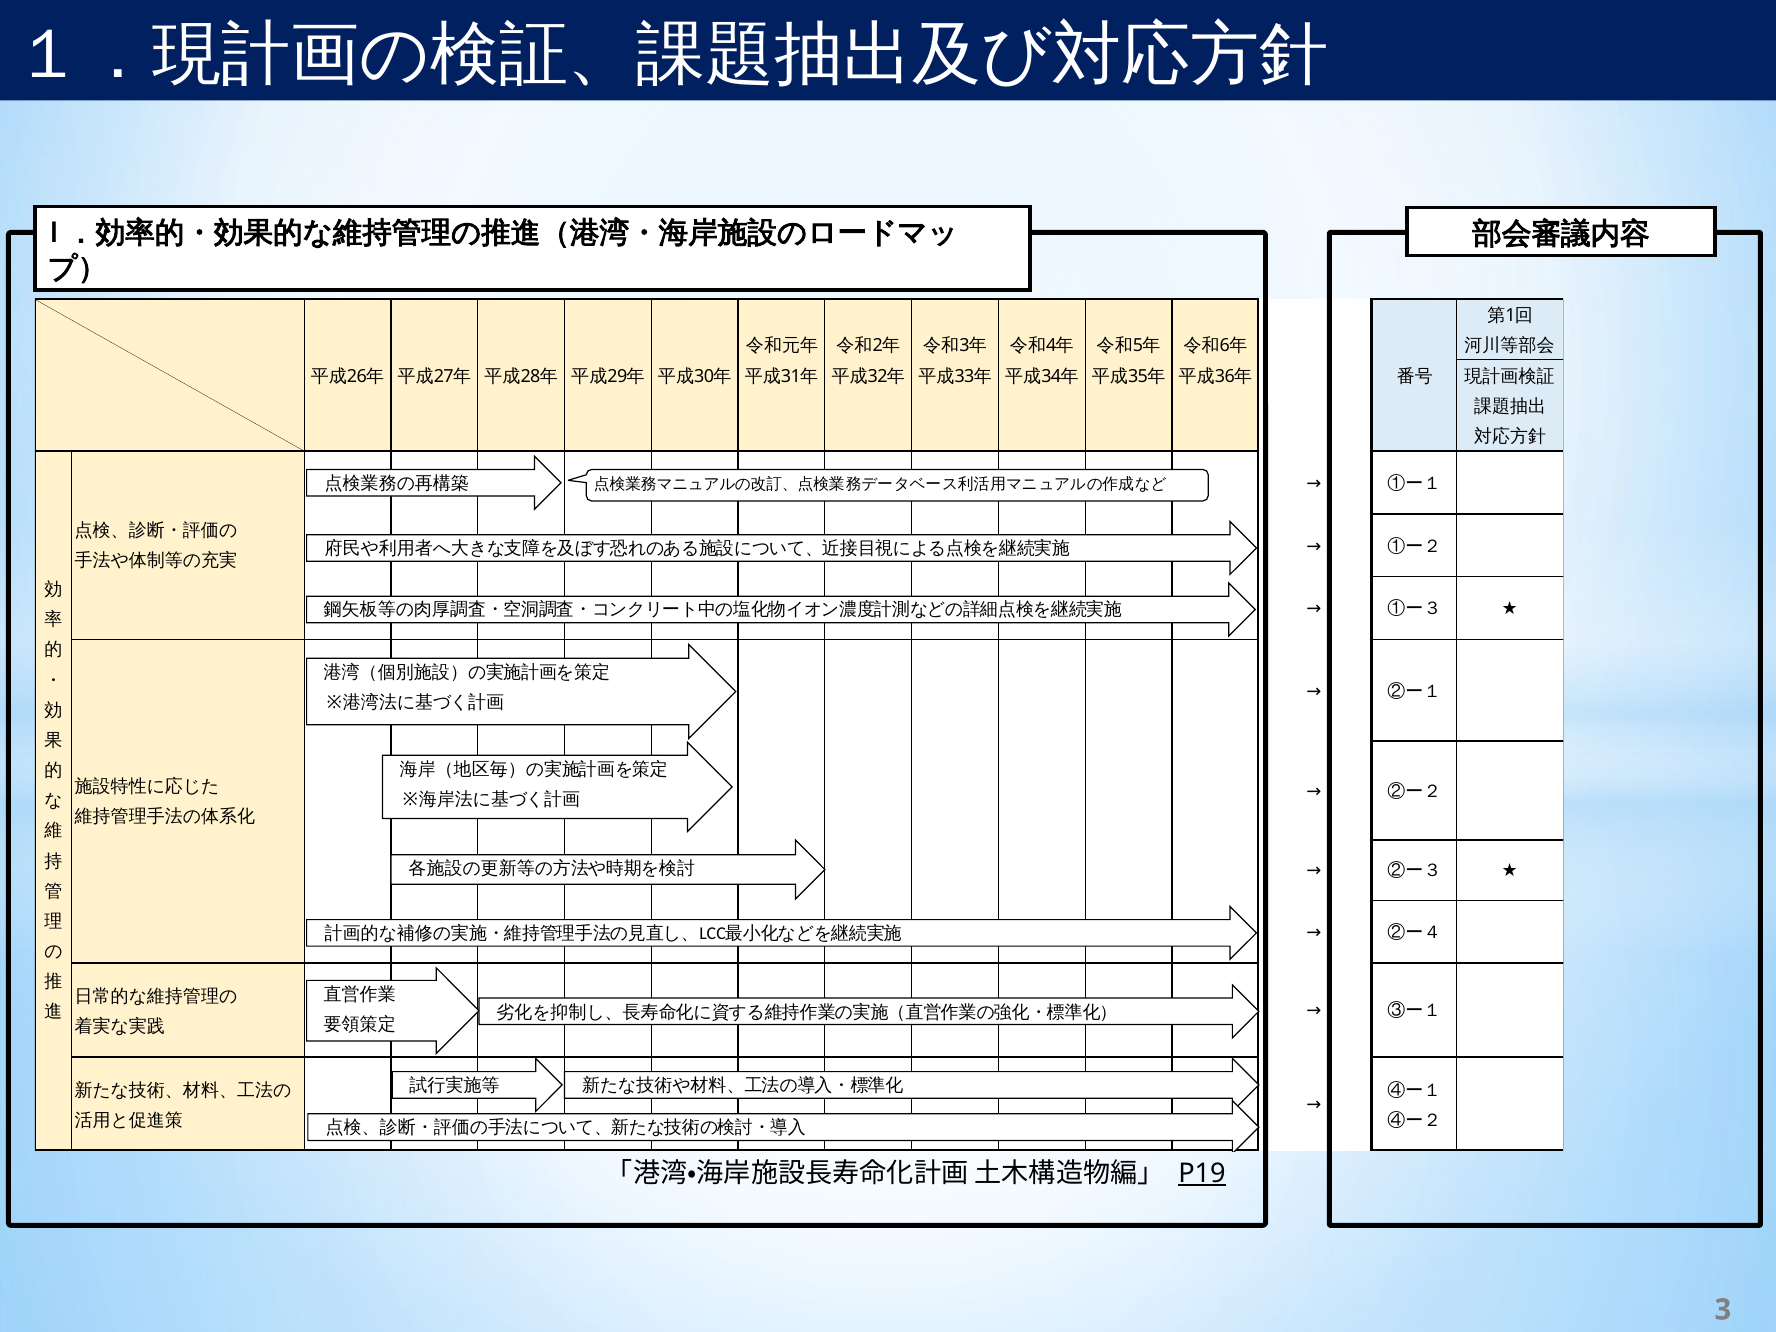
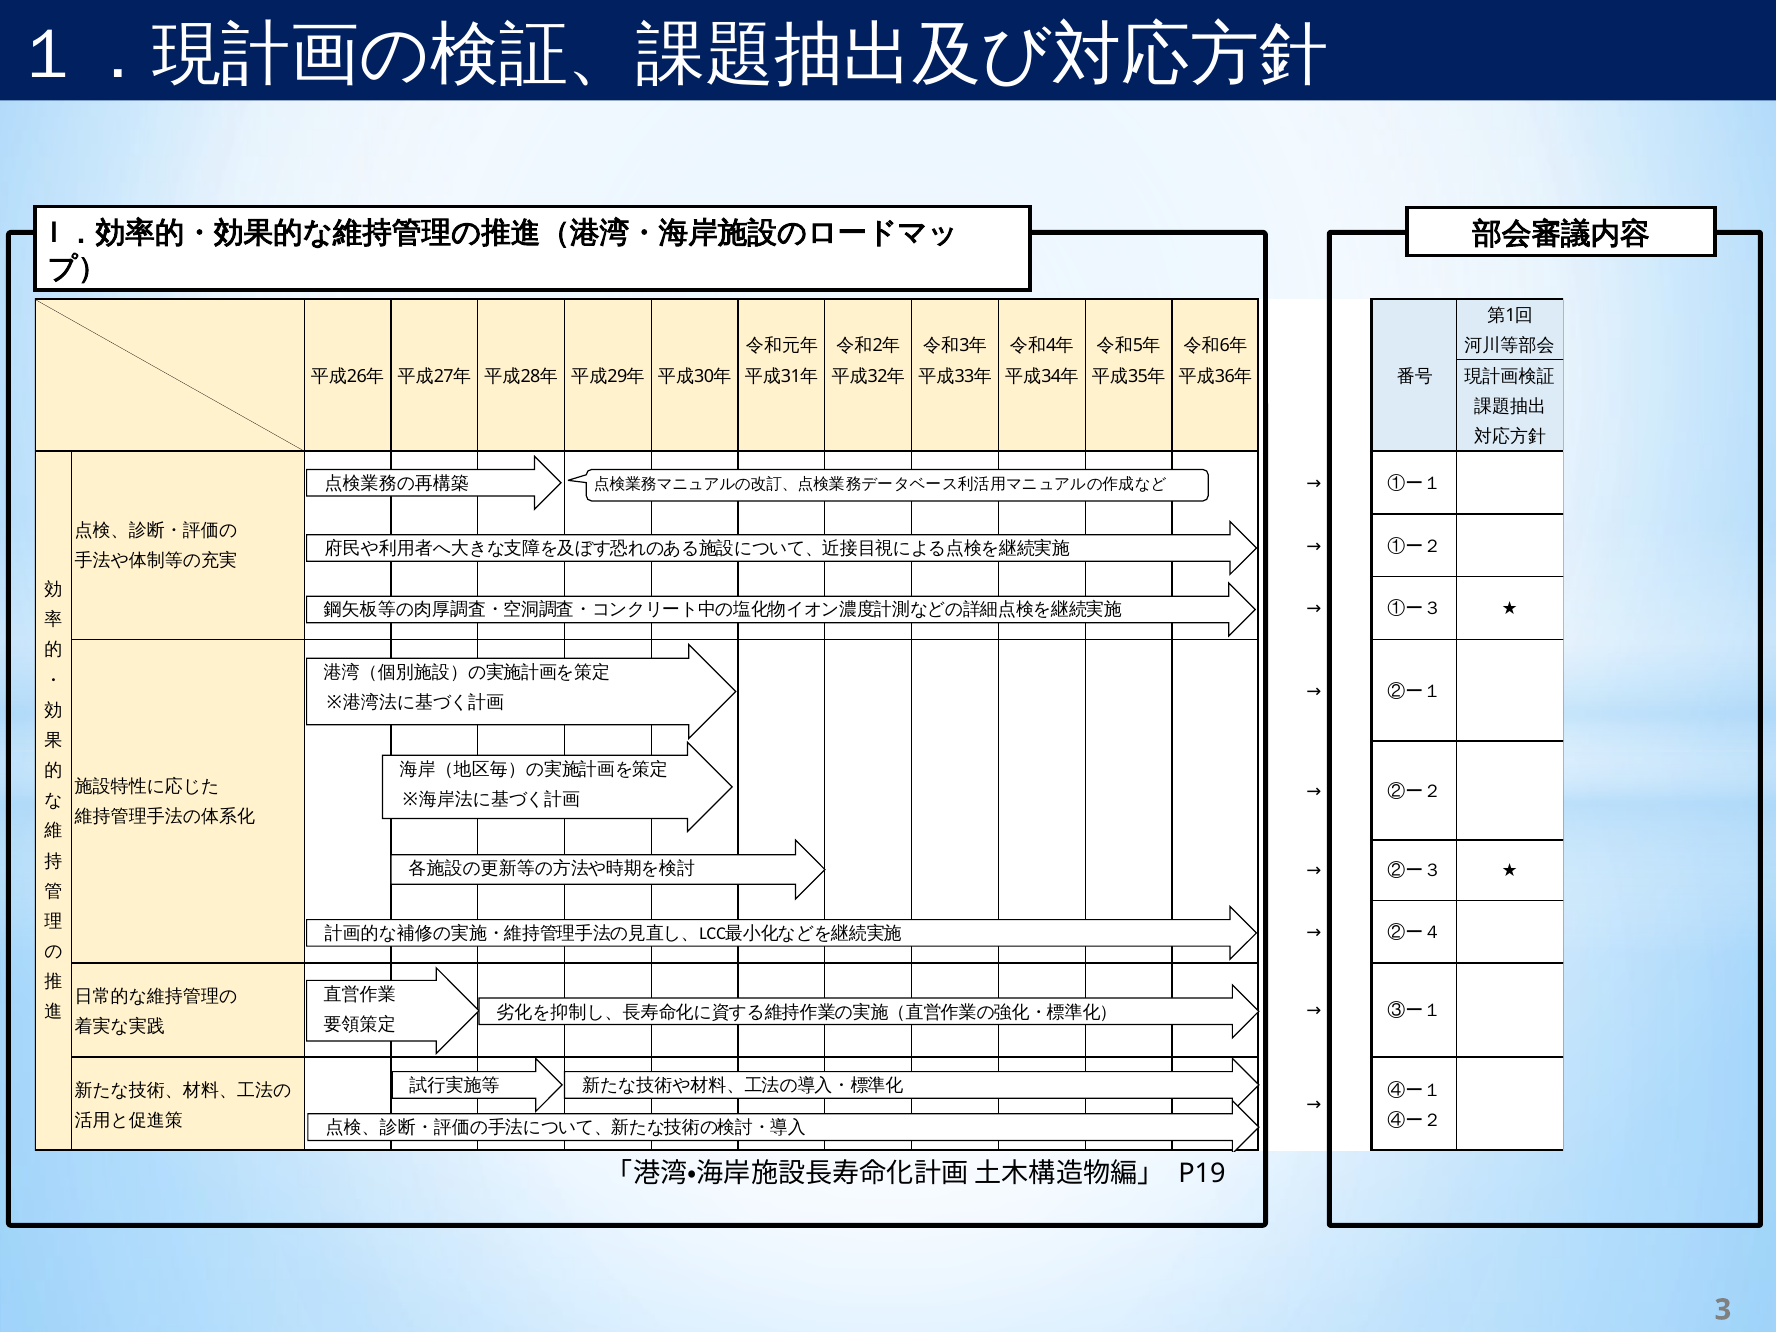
P19 underline: present -> none
